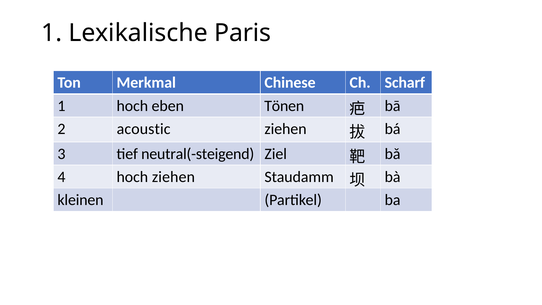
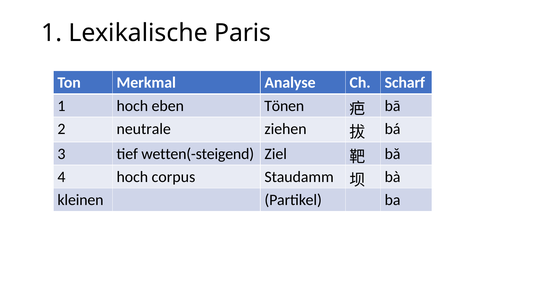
Chinese: Chinese -> Analyse
acoustic: acoustic -> neutrale
neutral(-steigend: neutral(-steigend -> wetten(-steigend
hoch ziehen: ziehen -> corpus
